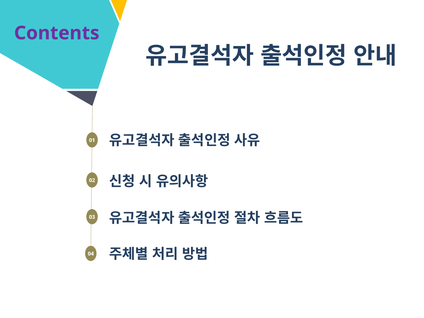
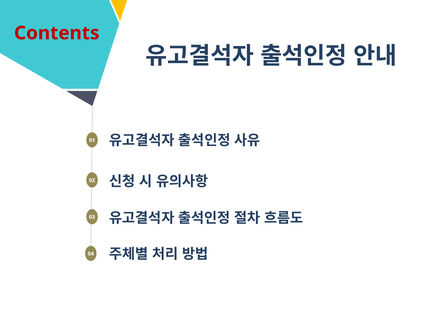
Contents colour: purple -> red
